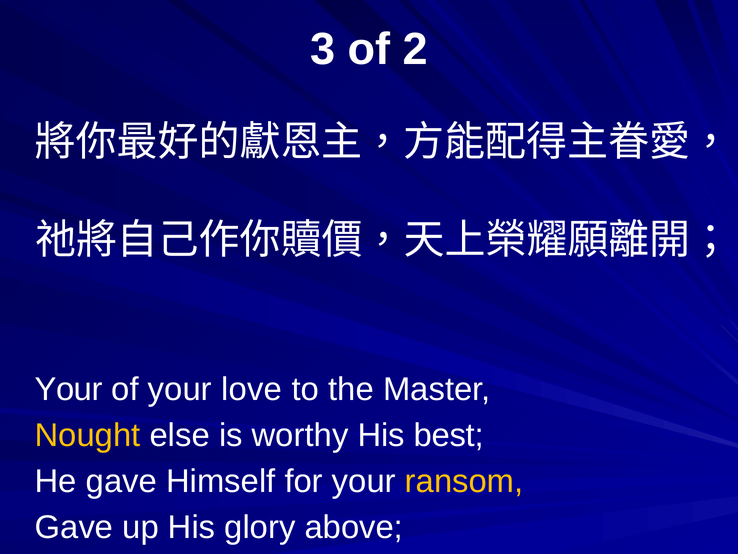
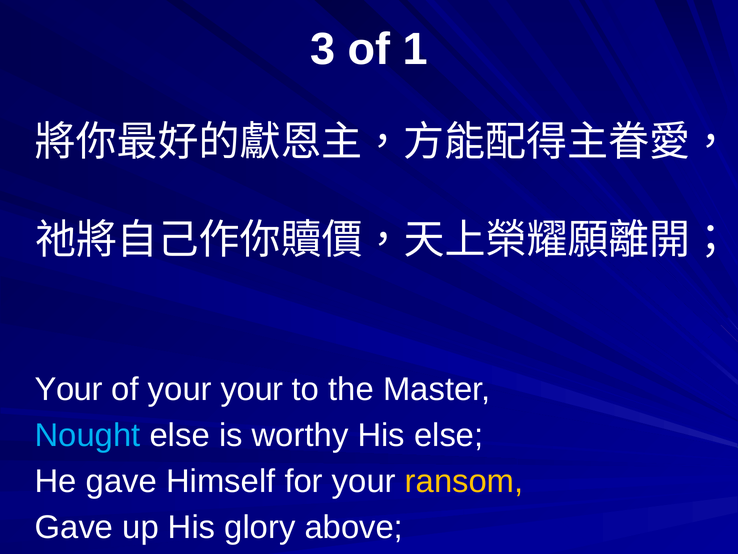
2: 2 -> 1
your love: love -> your
Nought colour: yellow -> light blue
His best: best -> else
